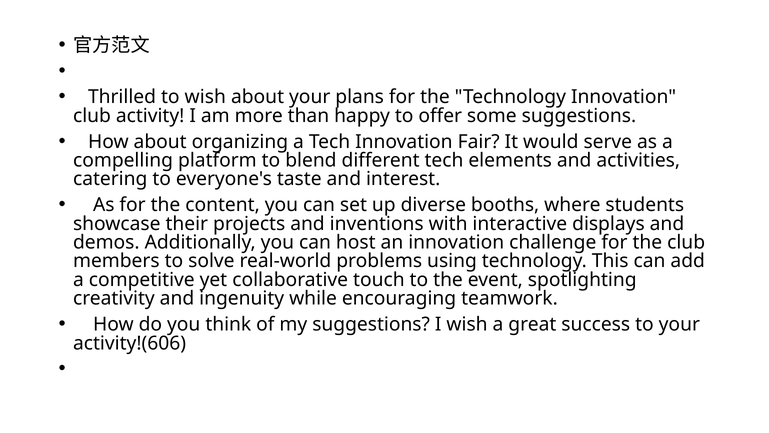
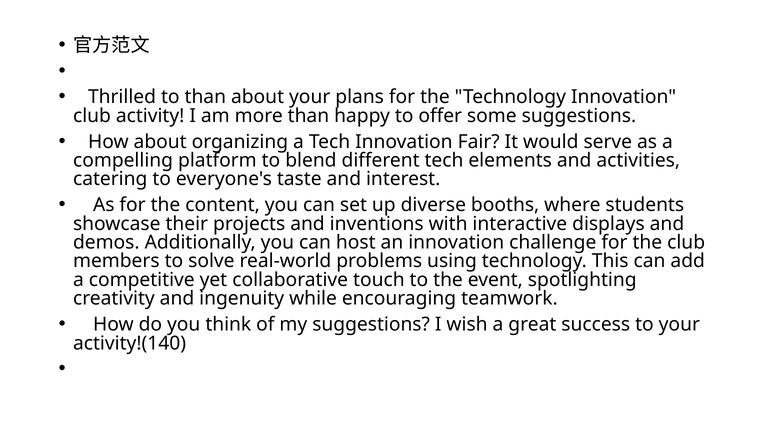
to wish: wish -> than
activity!(606: activity!(606 -> activity!(140
